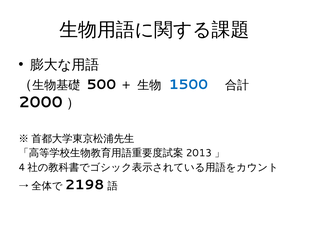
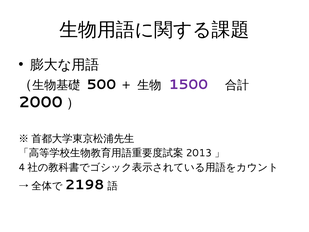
1500 colour: blue -> purple
